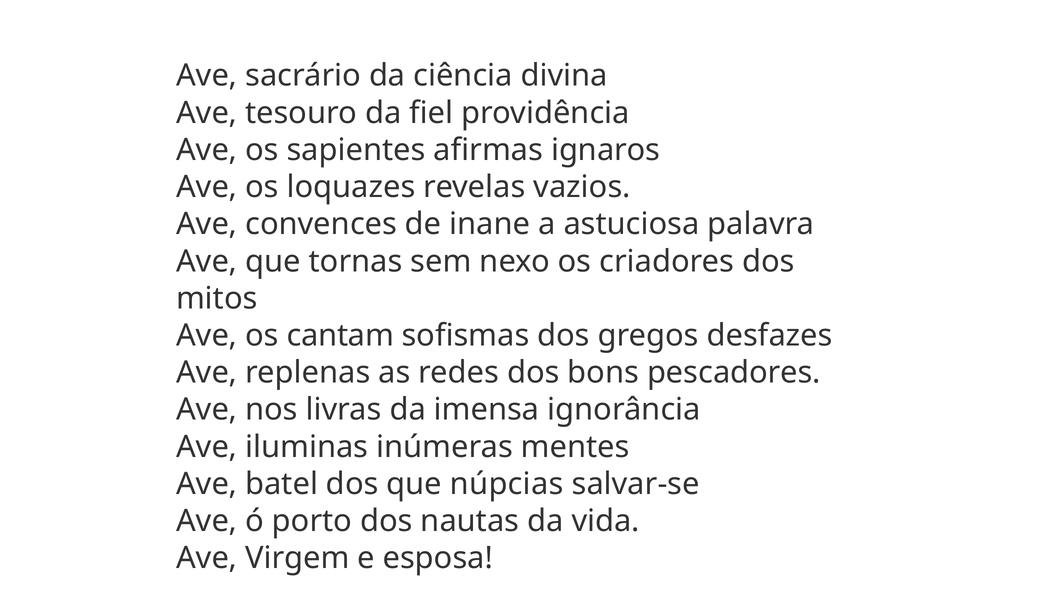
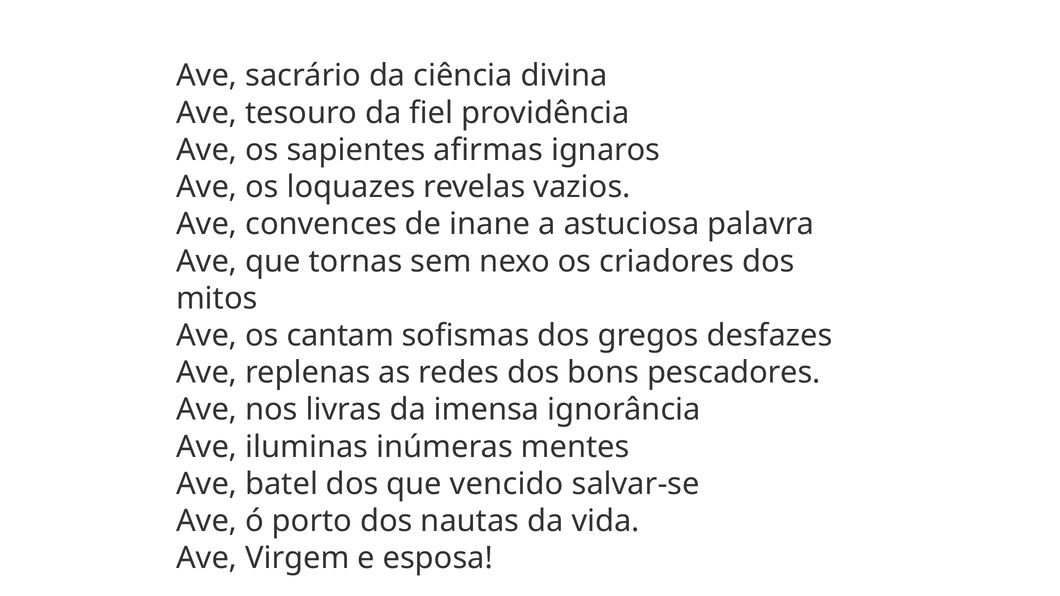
núpcias: núpcias -> vencido
